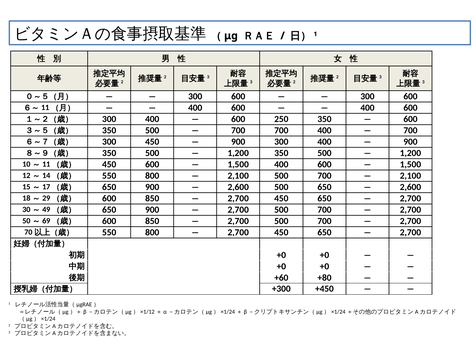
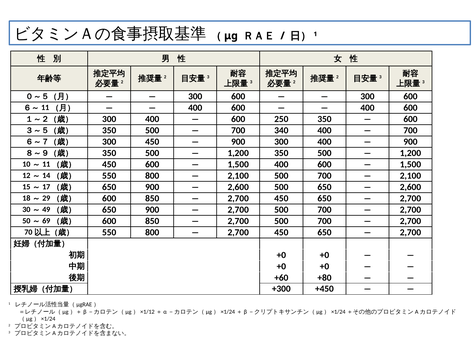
700 700: 700 -> 340
